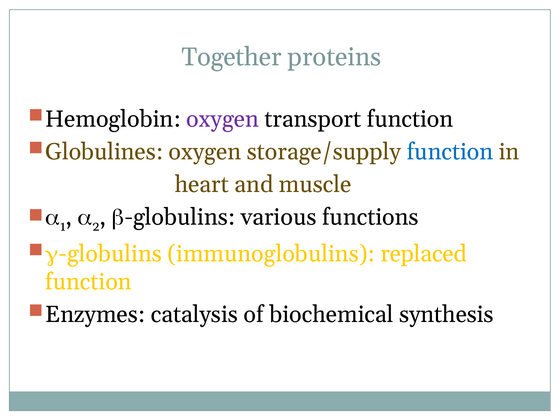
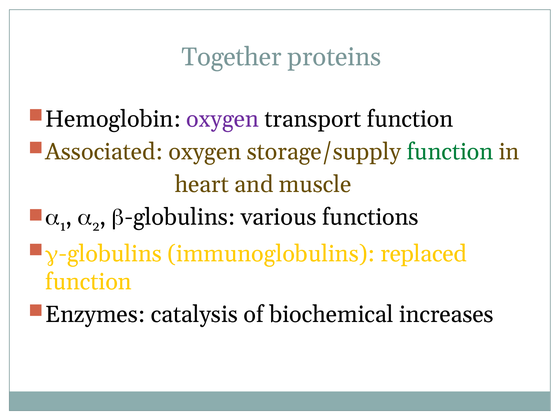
Globulines: Globulines -> Associated
function at (450, 152) colour: blue -> green
synthesis: synthesis -> increases
